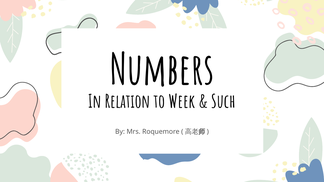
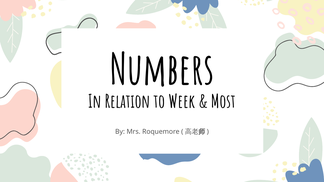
Such: Such -> Most
